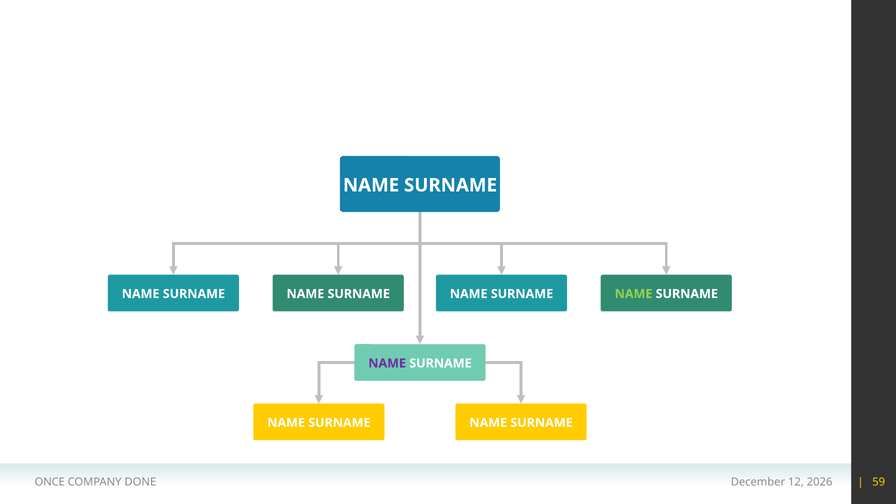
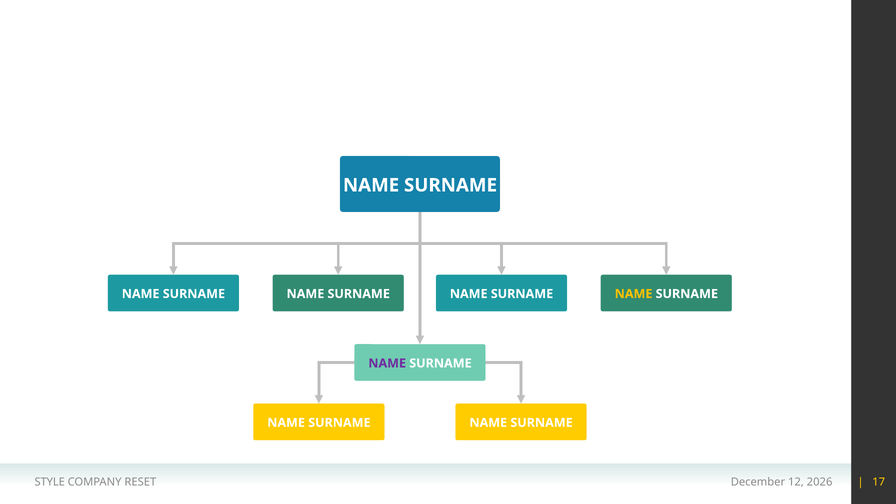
NAME at (634, 294) colour: light green -> yellow
ONCE: ONCE -> STYLE
DONE: DONE -> RESET
59: 59 -> 17
